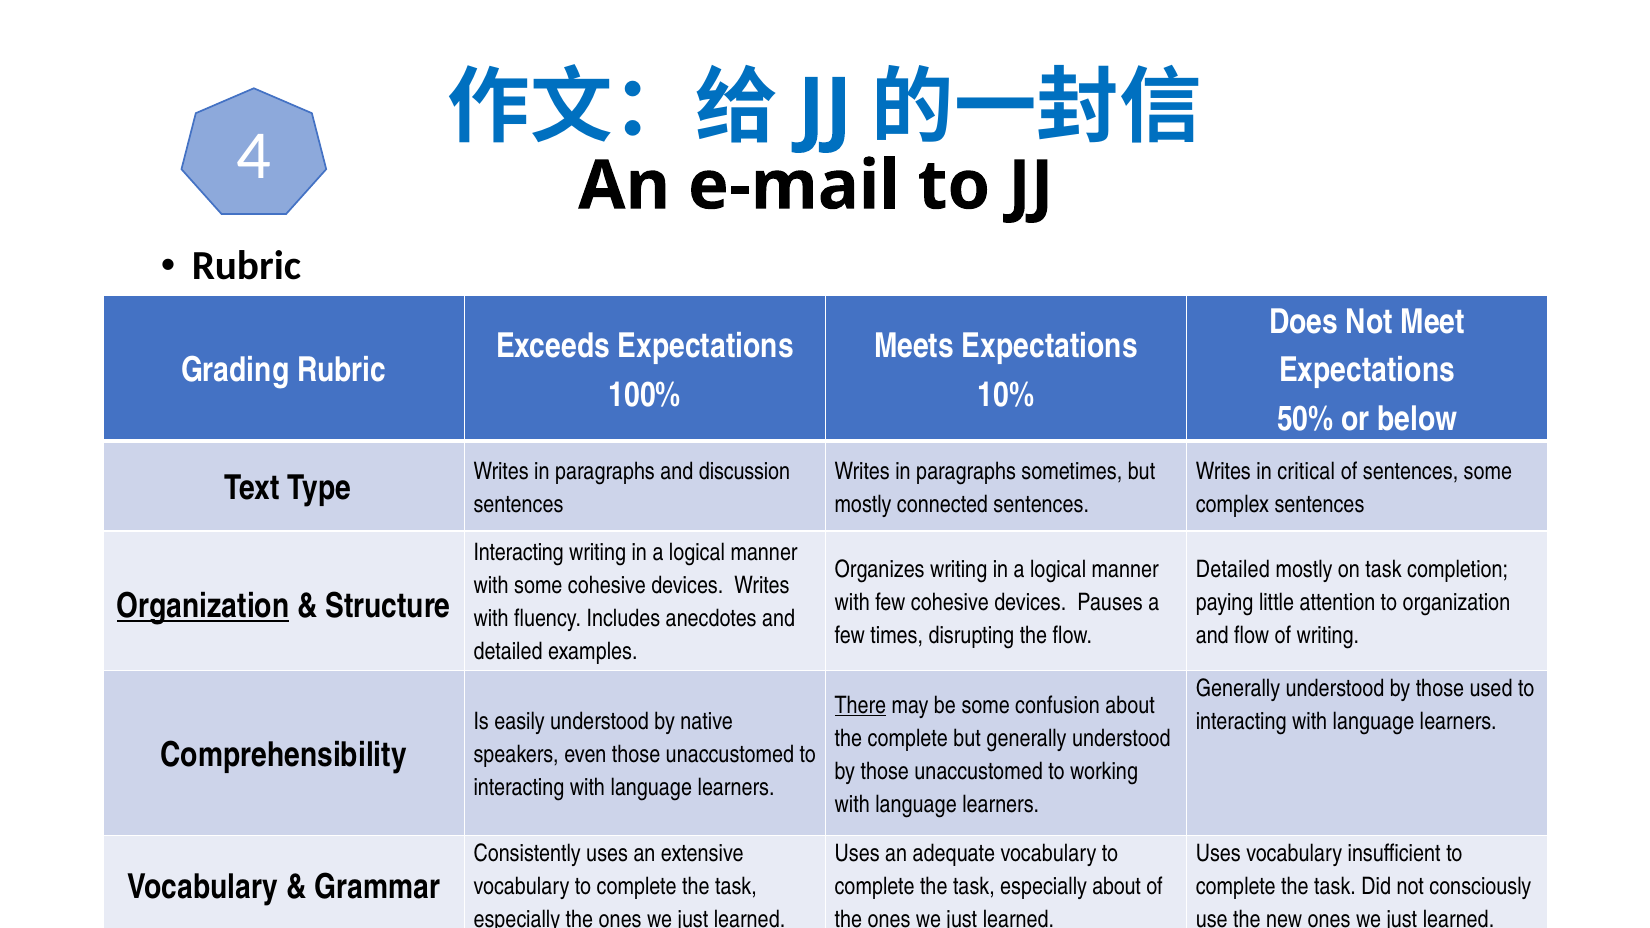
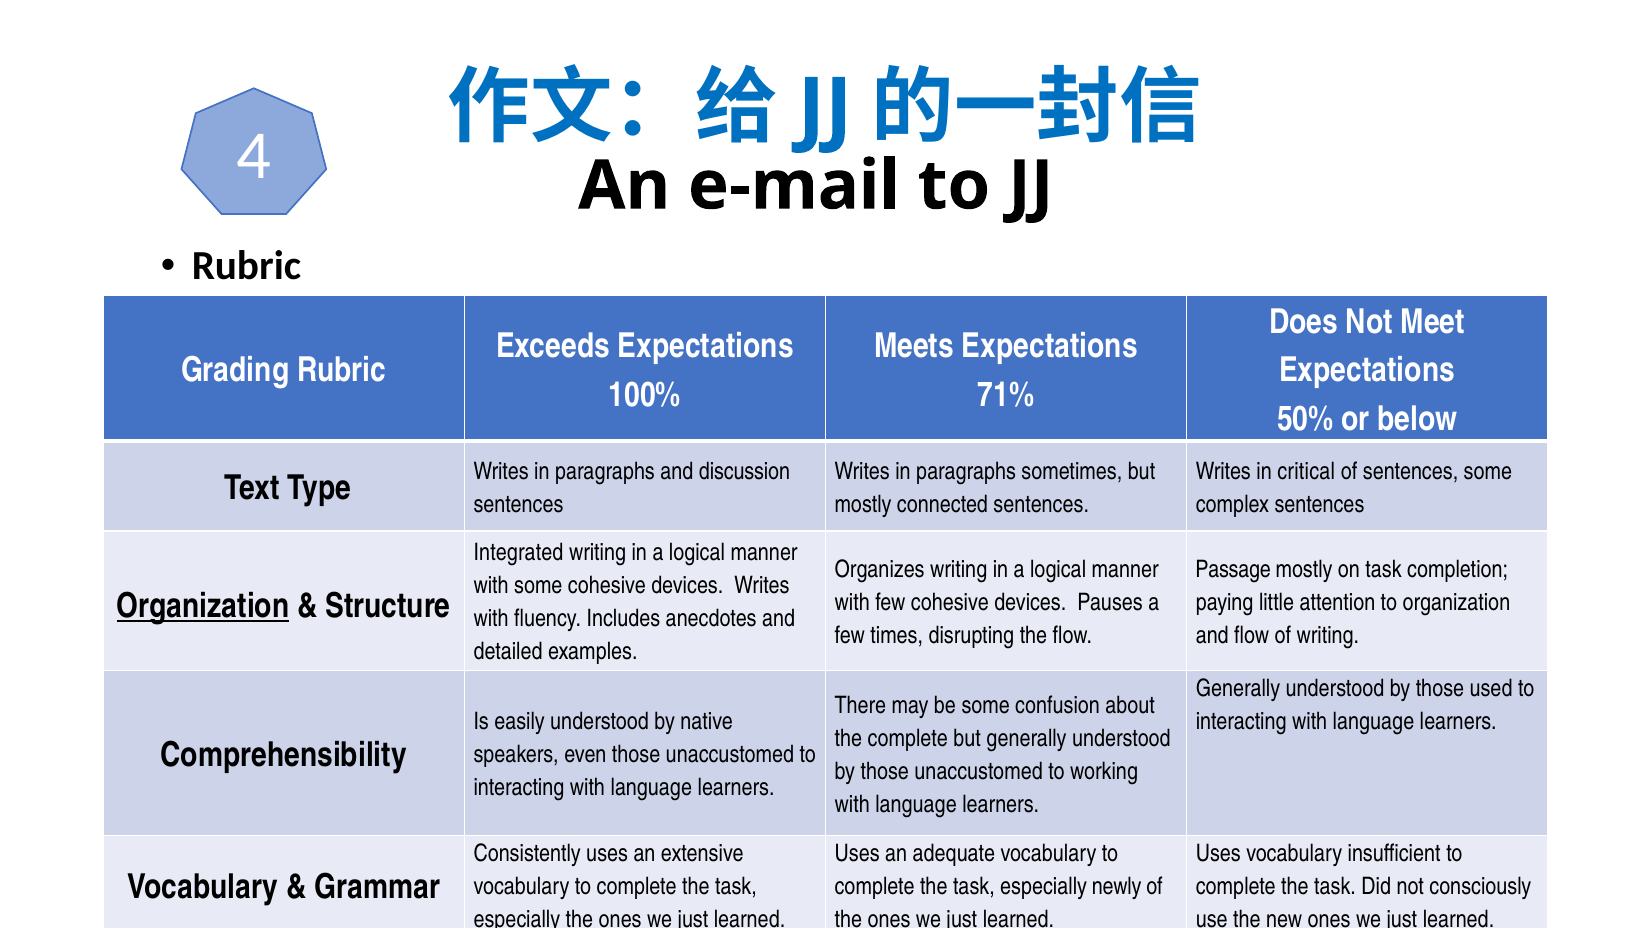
10%: 10% -> 71%
Interacting at (519, 553): Interacting -> Integrated
Detailed at (1233, 569): Detailed -> Passage
There underline: present -> none
especially about: about -> newly
